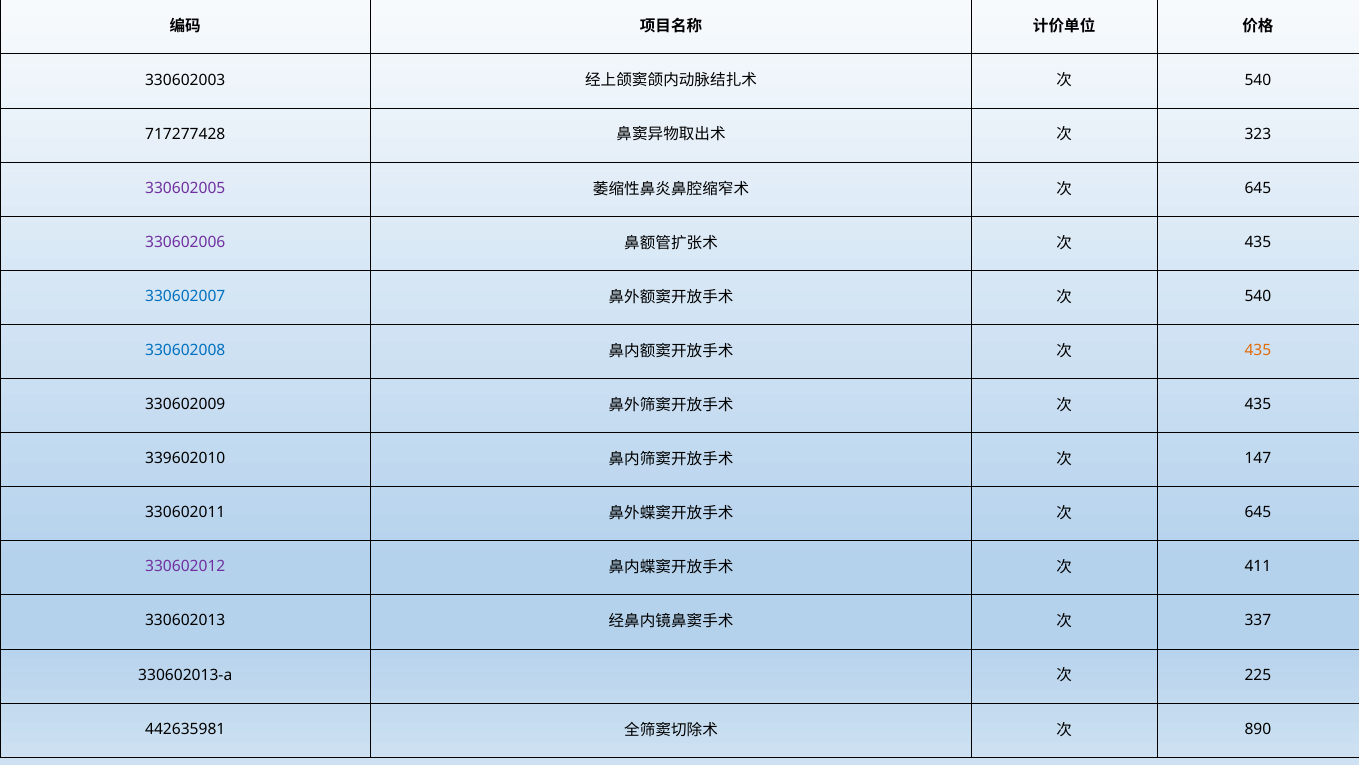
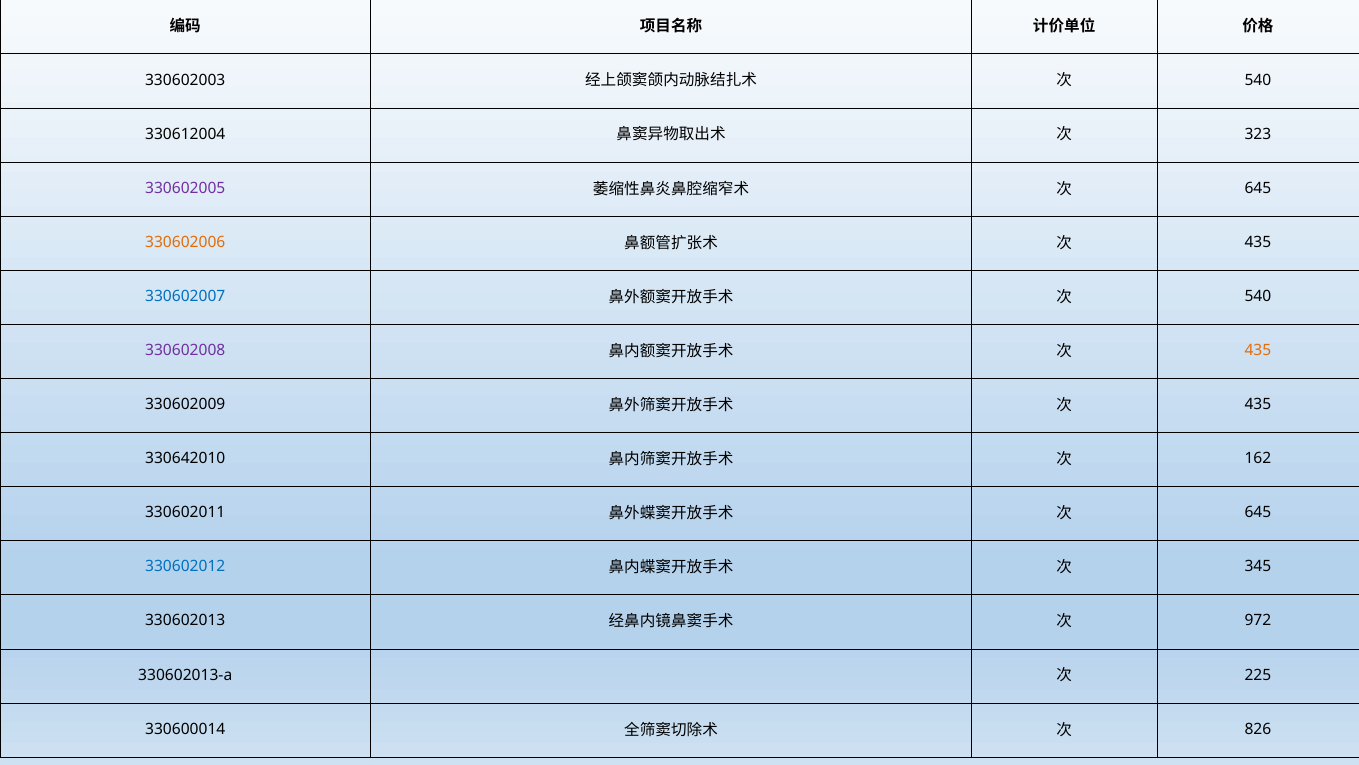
717277428: 717277428 -> 330612004
330602006 colour: purple -> orange
330602008 colour: blue -> purple
339602010: 339602010 -> 330642010
147: 147 -> 162
330602012 colour: purple -> blue
411: 411 -> 345
337: 337 -> 972
442635981: 442635981 -> 330600014
890: 890 -> 826
